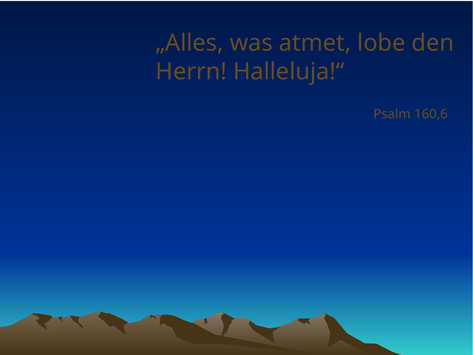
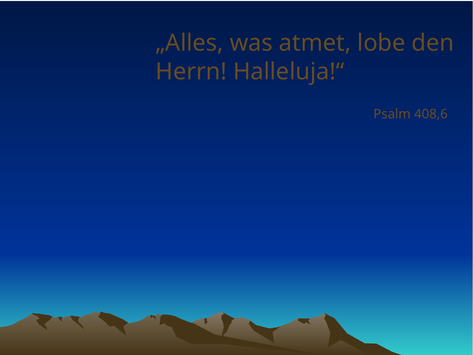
160,6: 160,6 -> 408,6
